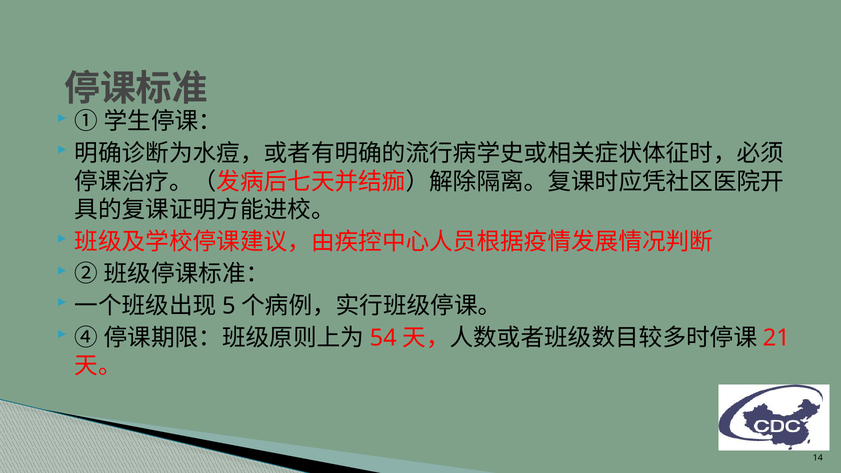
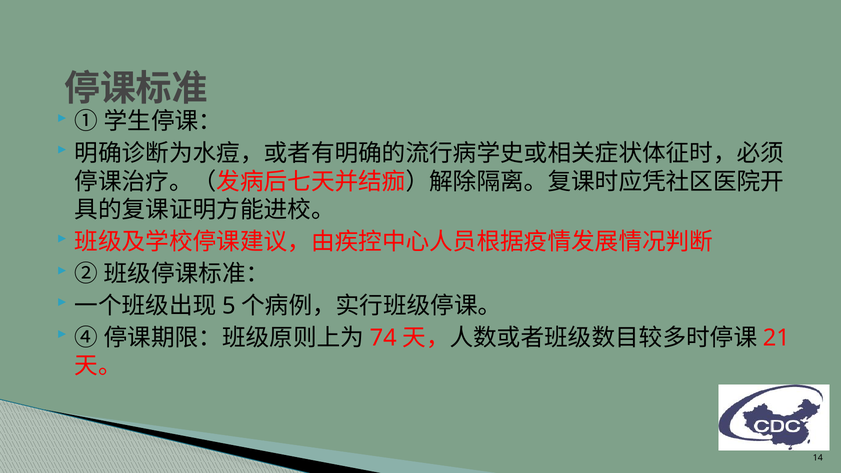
54: 54 -> 74
